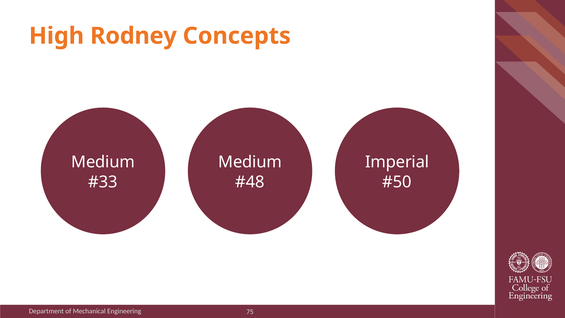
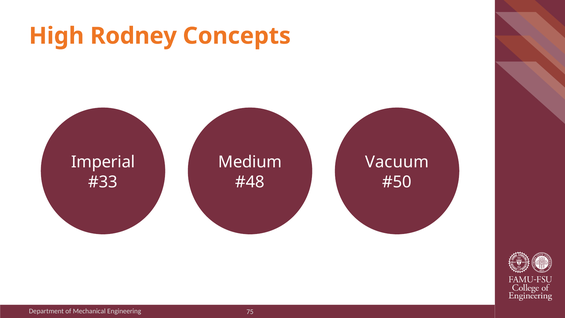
Medium at (103, 162): Medium -> Imperial
Imperial: Imperial -> Vacuum
